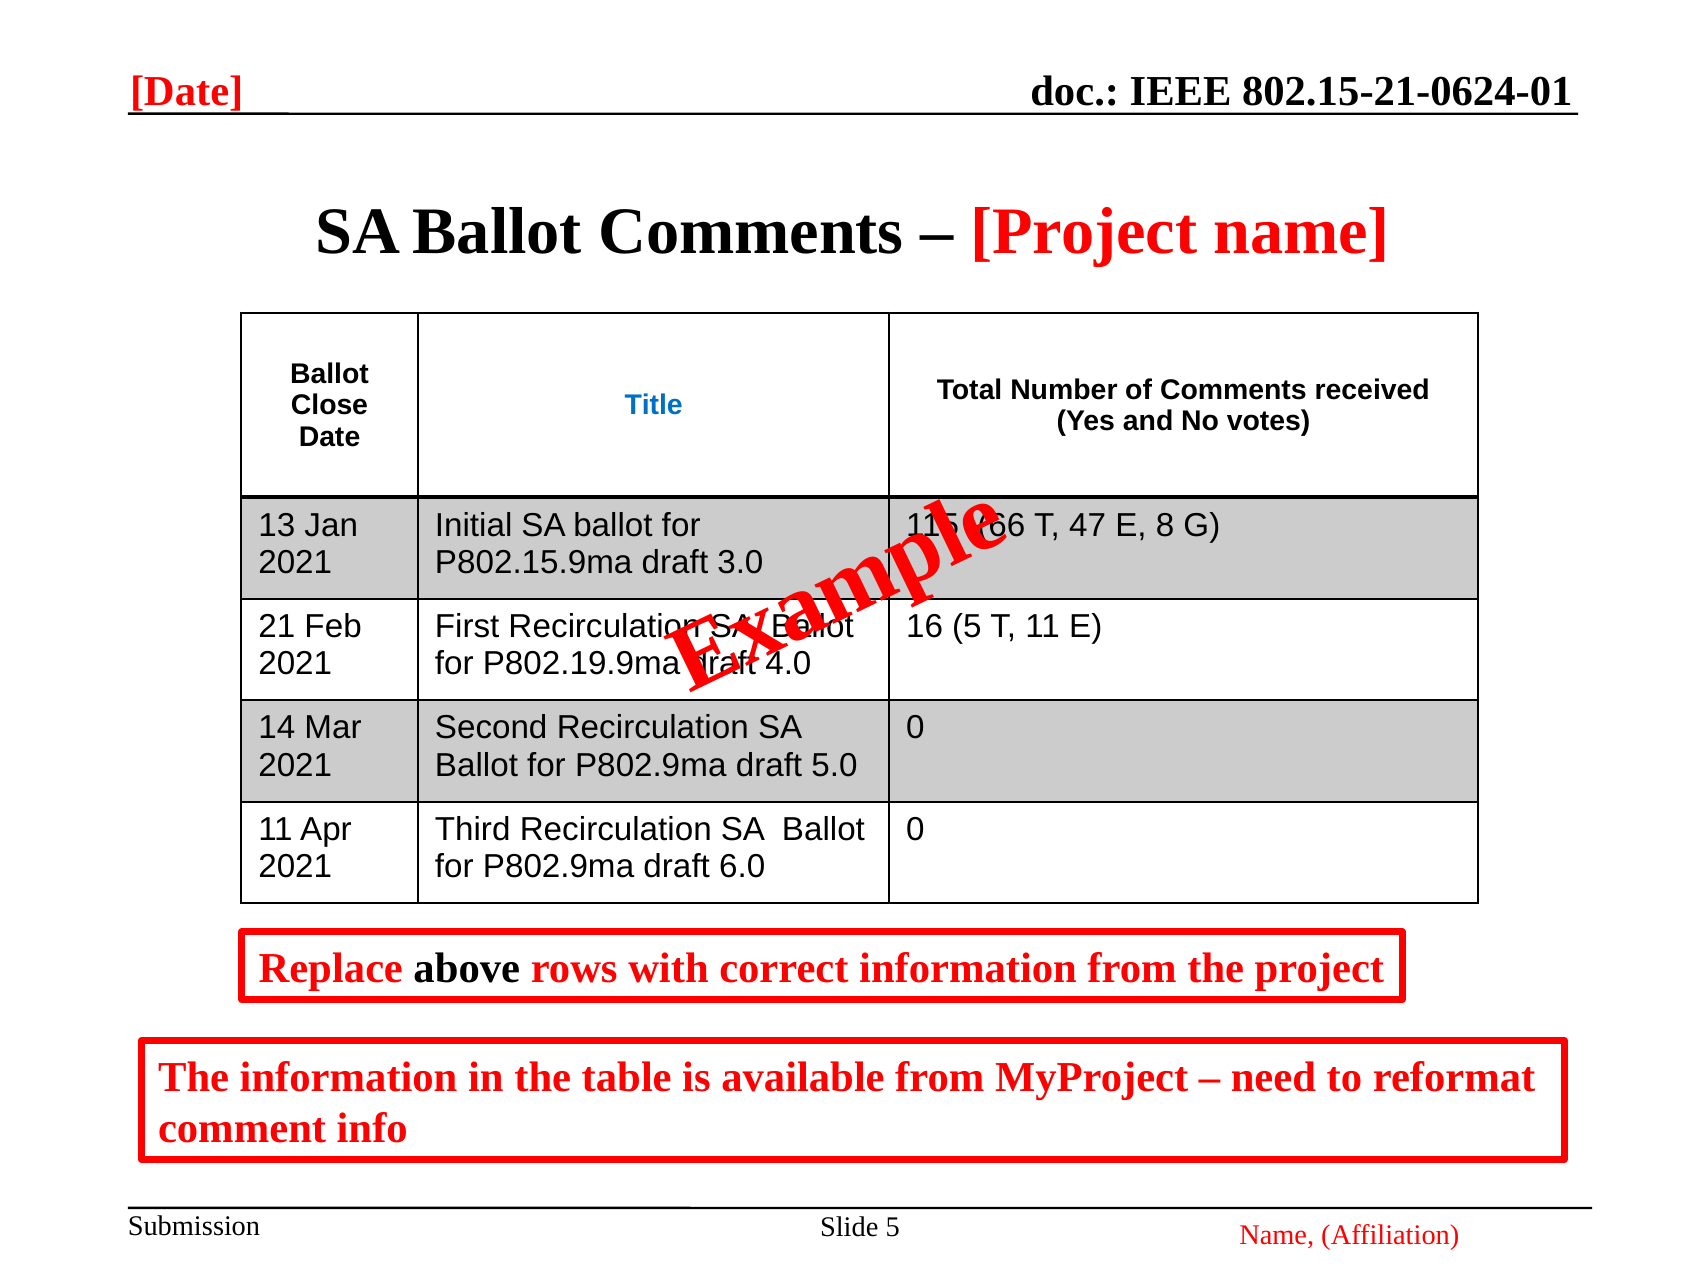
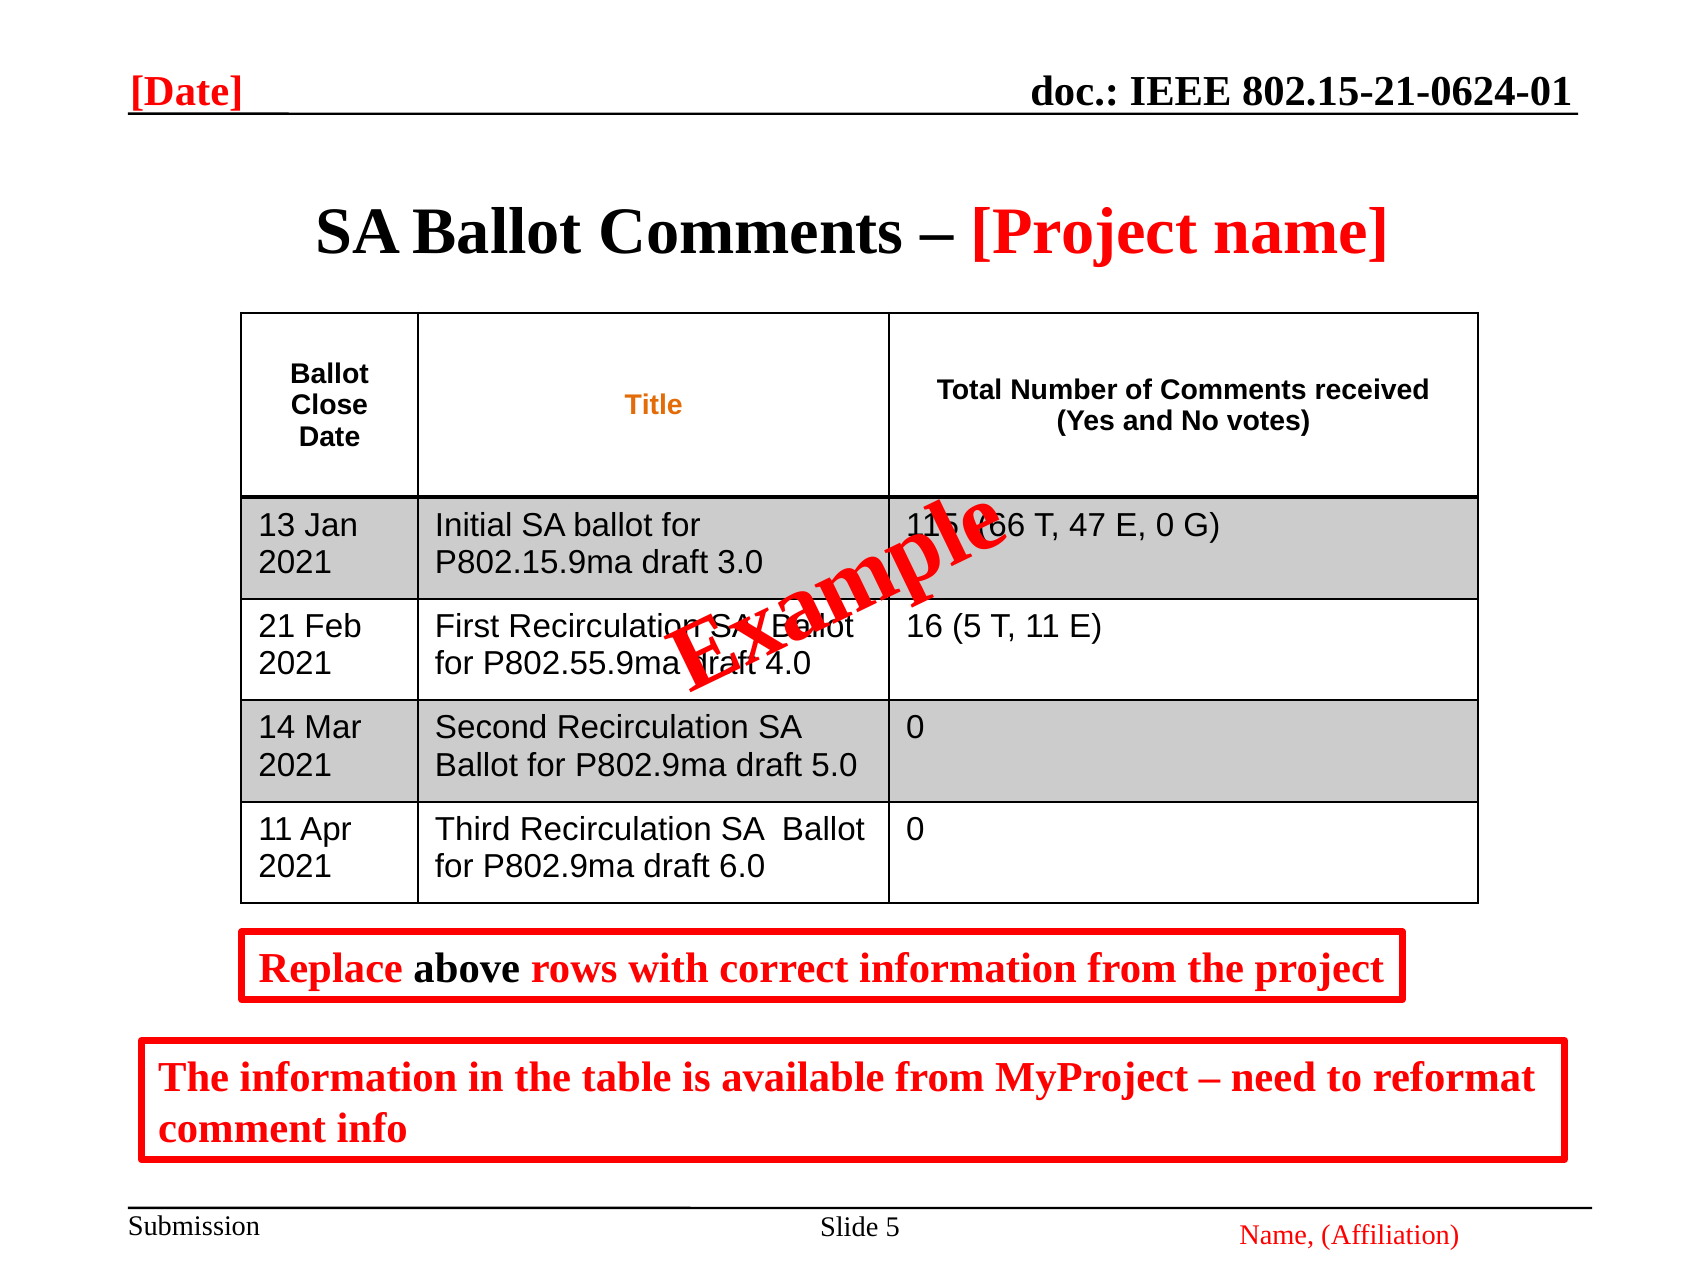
Title colour: blue -> orange
E 8: 8 -> 0
P802.19.9ma: P802.19.9ma -> P802.55.9ma
